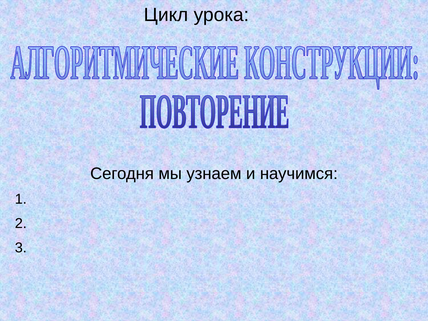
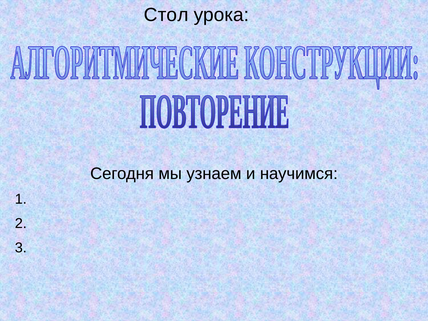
Цикл: Цикл -> Стол
